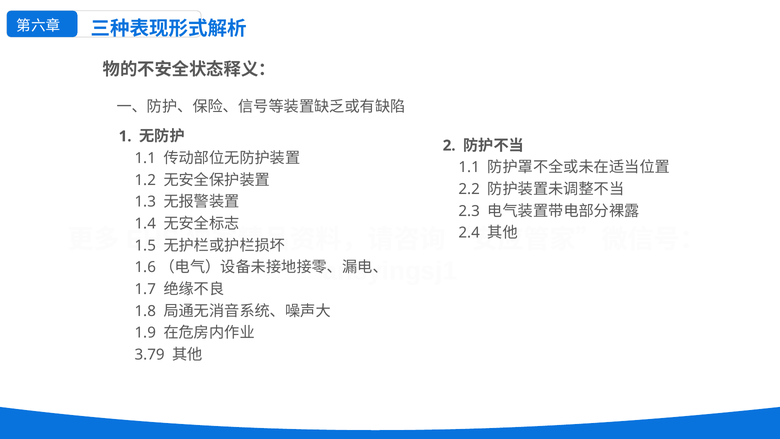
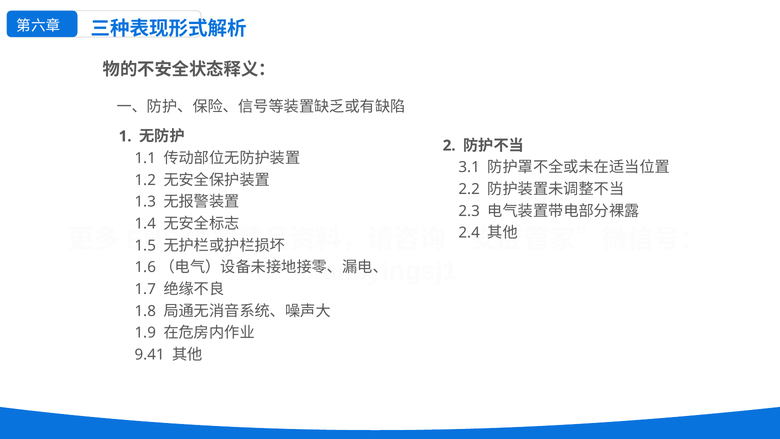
1.1 at (469, 167): 1.1 -> 3.1
3.79: 3.79 -> 9.41
